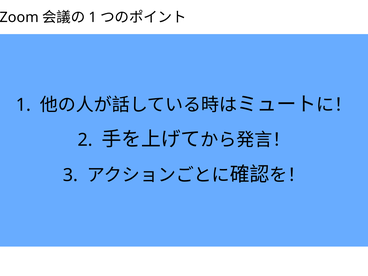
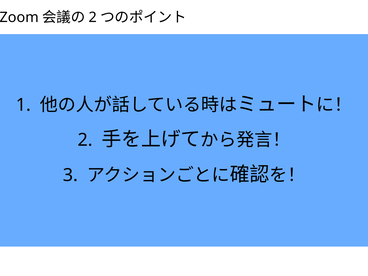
1 at (93, 17): 1 -> 2
